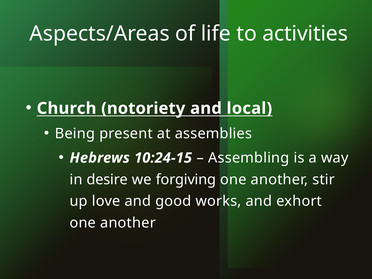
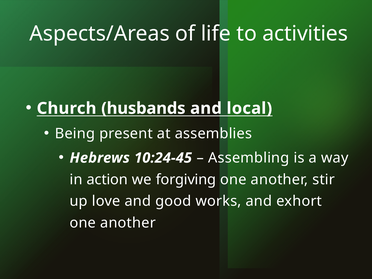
notoriety: notoriety -> husbands
10:24-15: 10:24-15 -> 10:24-45
desire: desire -> action
